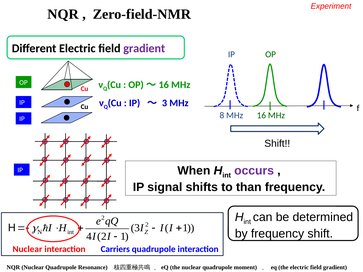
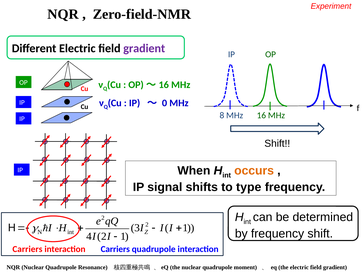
3 at (165, 103): 3 -> 0
occurs colour: purple -> orange
than: than -> type
Nuclear at (27, 249): Nuclear -> Carriers
